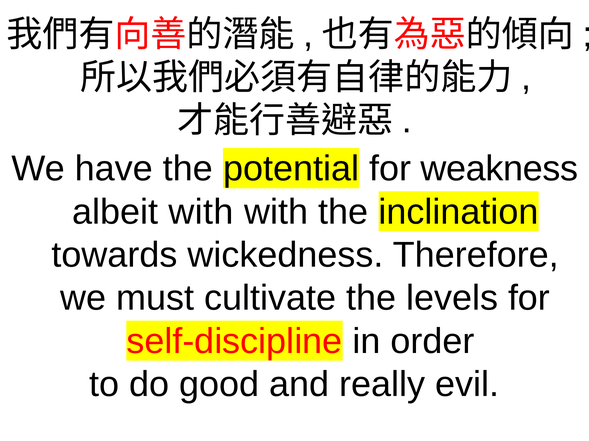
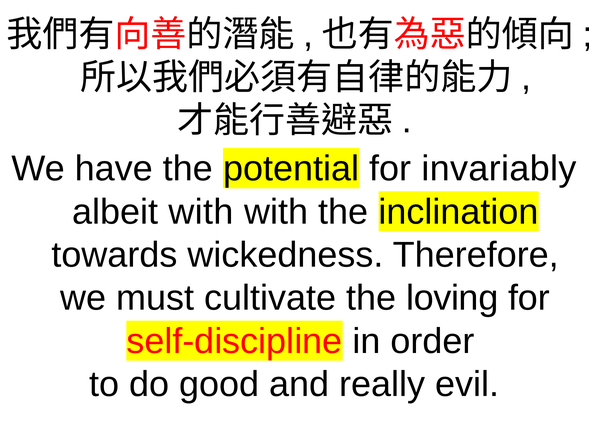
weakness: weakness -> invariably
levels: levels -> loving
